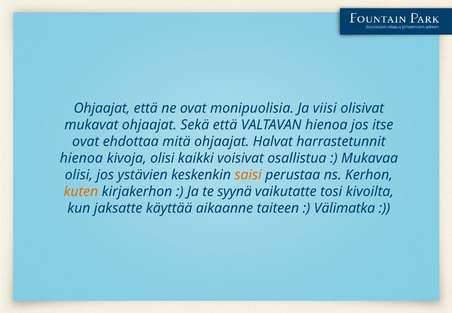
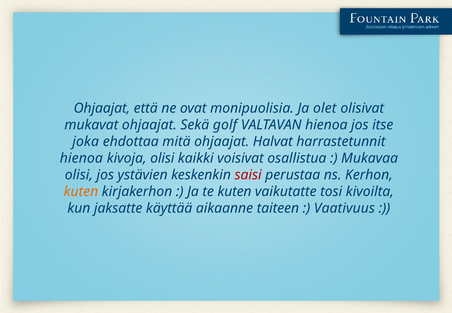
viisi: viisi -> olet
Sekä että: että -> golf
ovat at (86, 142): ovat -> joka
saisi colour: orange -> red
te syynä: syynä -> kuten
Välimatka: Välimatka -> Vaativuus
